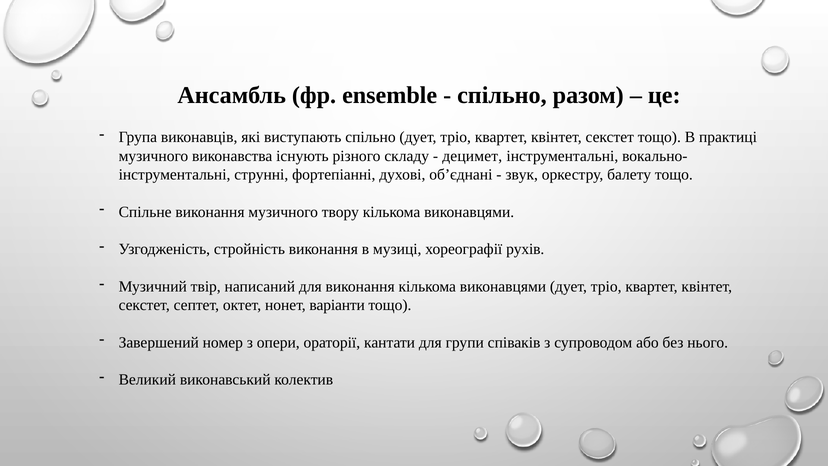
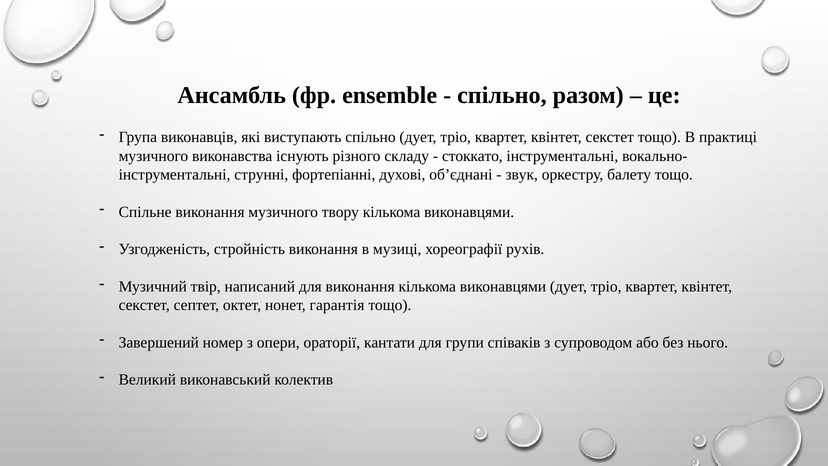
децимет: децимет -> стоккато
варіанти: варіанти -> гарантія
